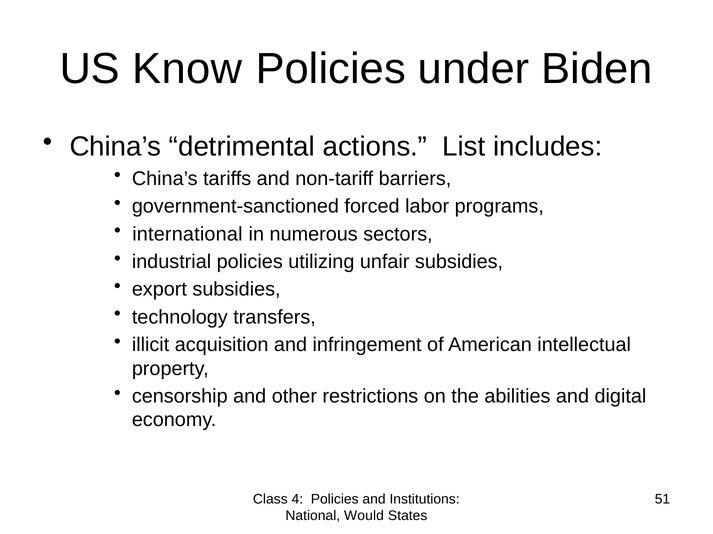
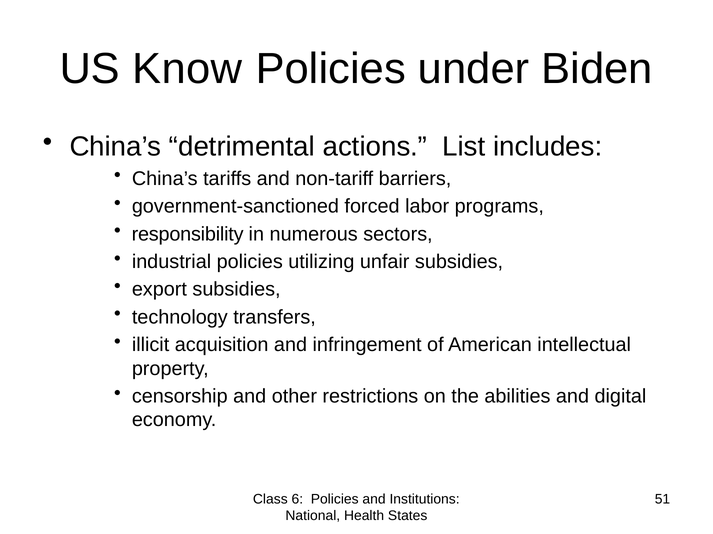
international: international -> responsibility
4: 4 -> 6
Would: Would -> Health
